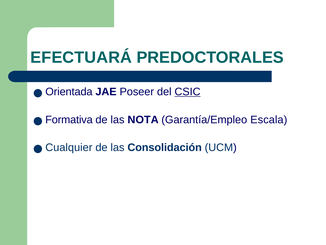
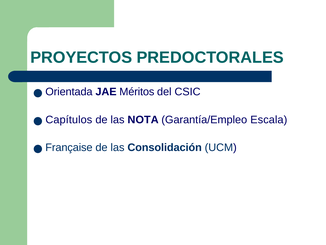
EFECTUARÁ: EFECTUARÁ -> PROYECTOS
Poseer: Poseer -> Méritos
CSIC underline: present -> none
Formativa: Formativa -> Capítulos
Cualquier: Cualquier -> Française
